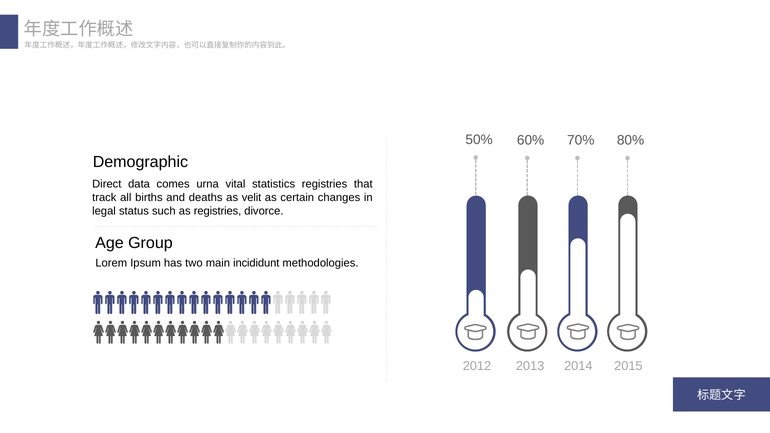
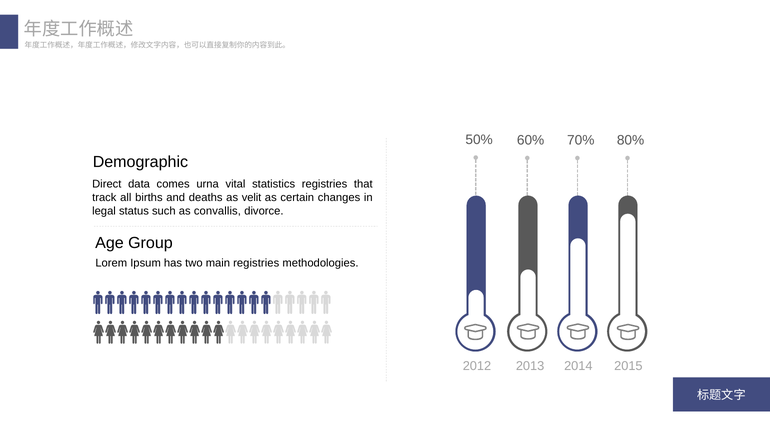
as registries: registries -> convallis
main incididunt: incididunt -> registries
